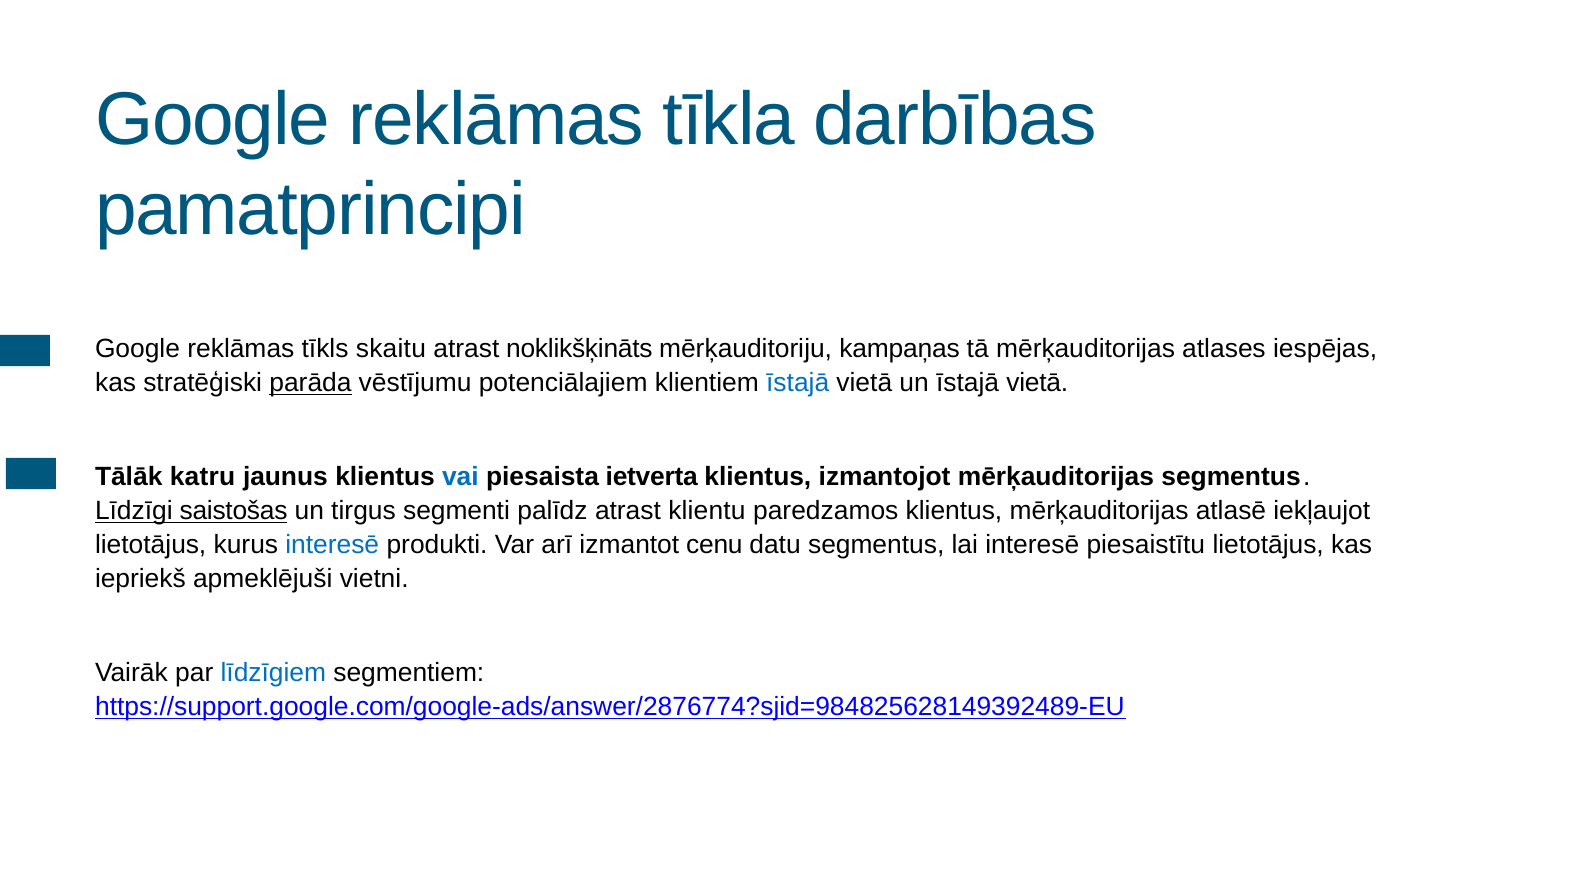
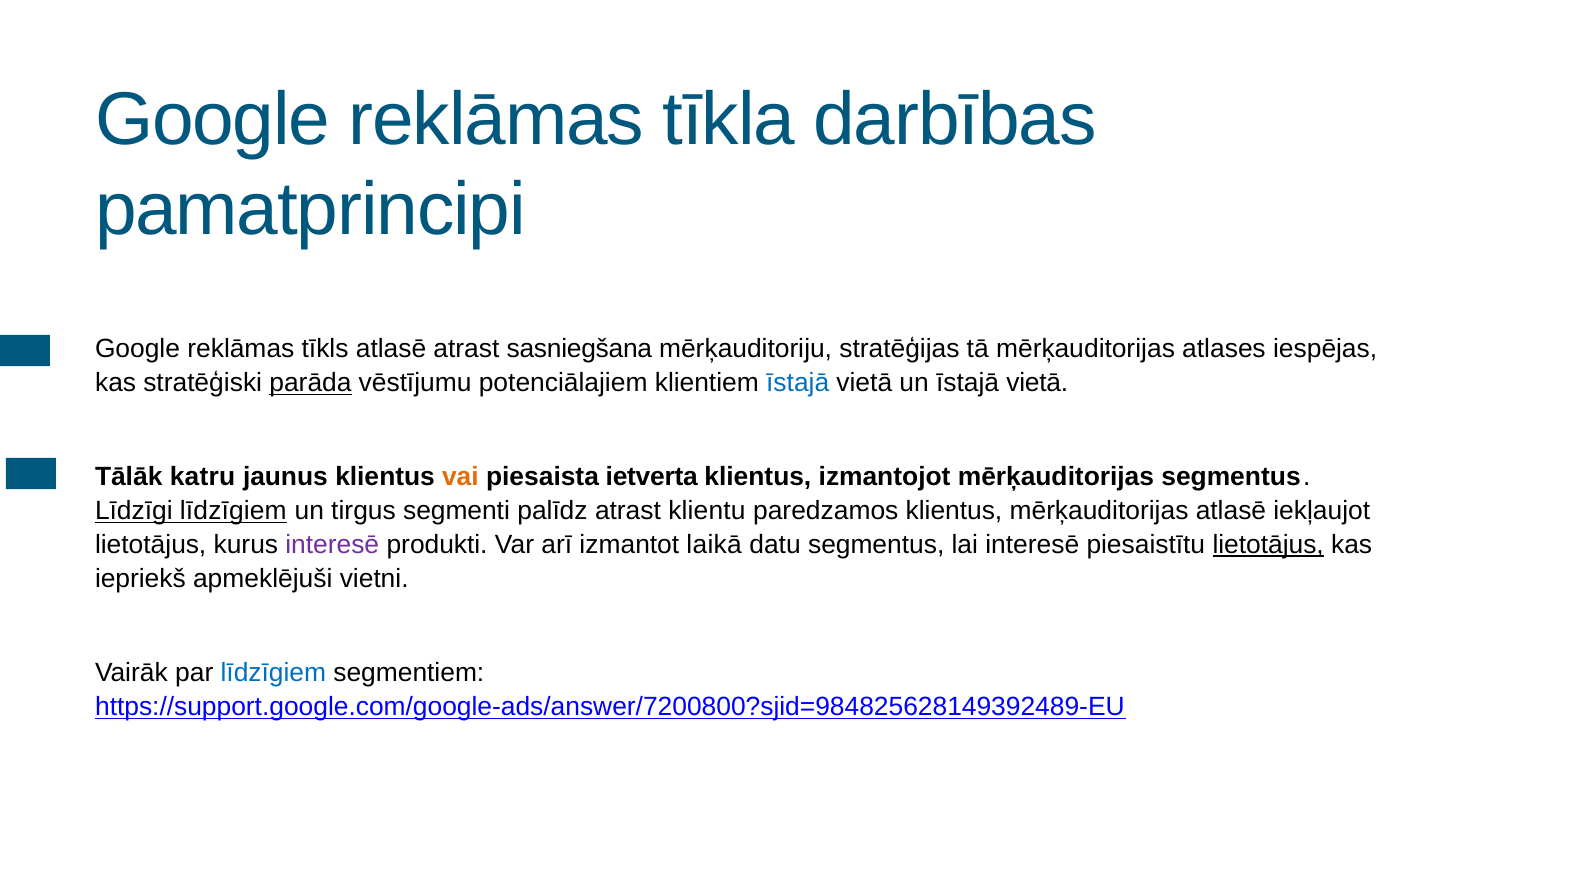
tīkls skaitu: skaitu -> atlasē
noklikšķināts: noklikšķināts -> sasniegšana
kampaņas: kampaņas -> stratēģijas
vai colour: blue -> orange
Līdzīgi saistošas: saistošas -> līdzīgiem
interesē at (332, 545) colour: blue -> purple
cenu: cenu -> laikā
lietotājus at (1268, 545) underline: none -> present
https://support.google.com/google-ads/answer/2876774?sjid=984825628149392489-EU: https://support.google.com/google-ads/answer/2876774?sjid=984825628149392489-EU -> https://support.google.com/google-ads/answer/7200800?sjid=984825628149392489-EU
